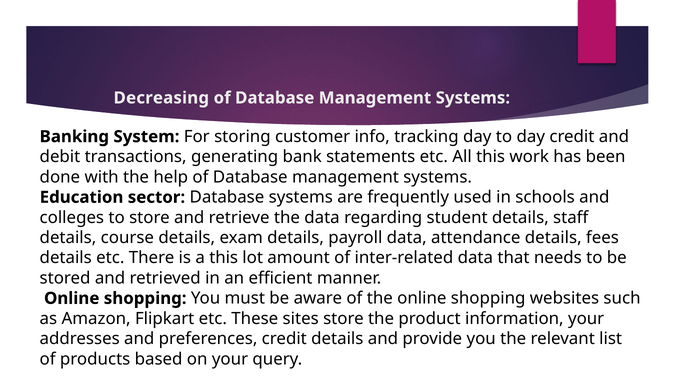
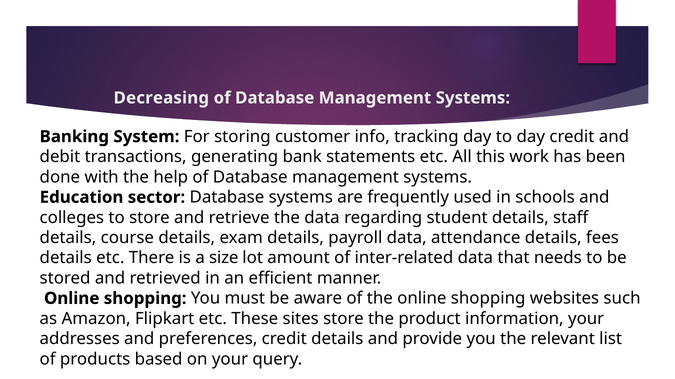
a this: this -> size
